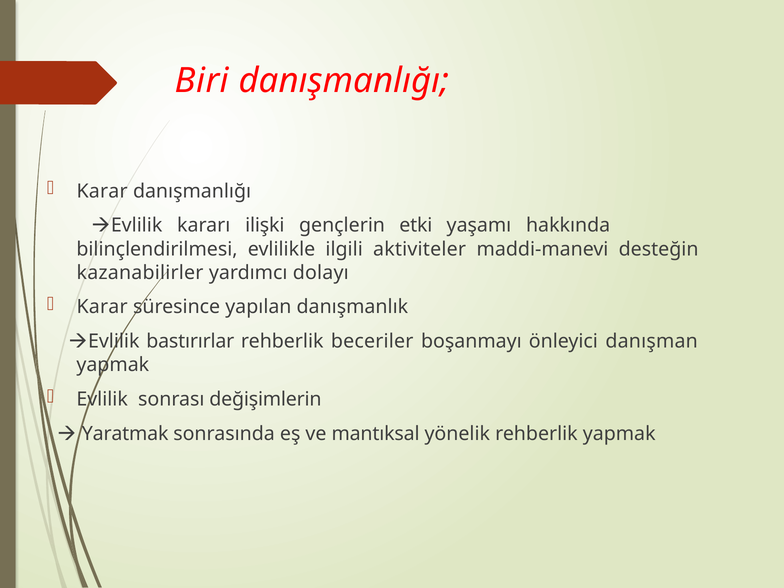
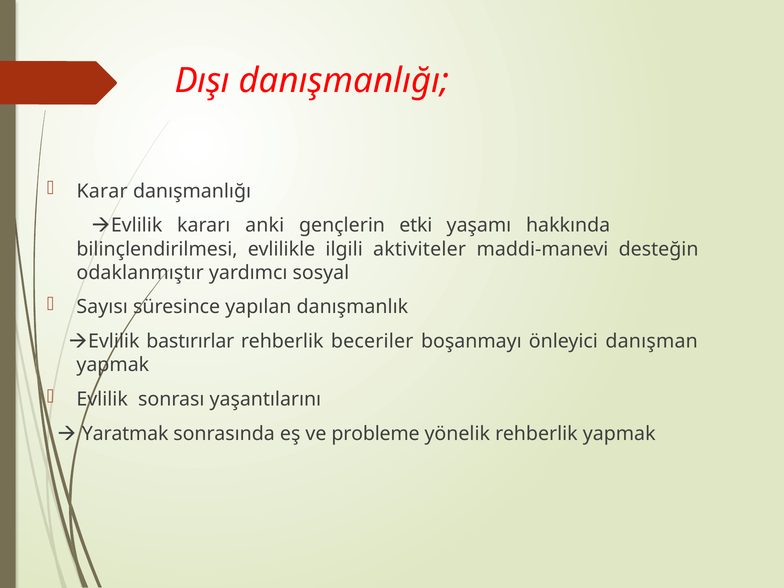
Biri: Biri -> Dışı
ilişki: ilişki -> anki
kazanabilirler: kazanabilirler -> odaklanmıştır
dolayı: dolayı -> sosyal
Karar at (102, 307): Karar -> Sayısı
değişimlerin: değişimlerin -> yaşantılarını
mantıksal: mantıksal -> probleme
